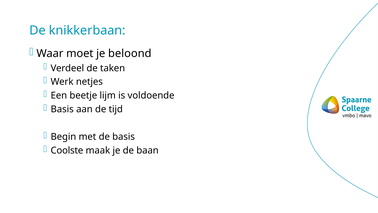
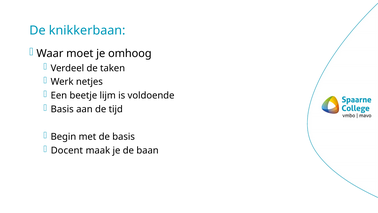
beloond: beloond -> omhoog
Coolste: Coolste -> Docent
